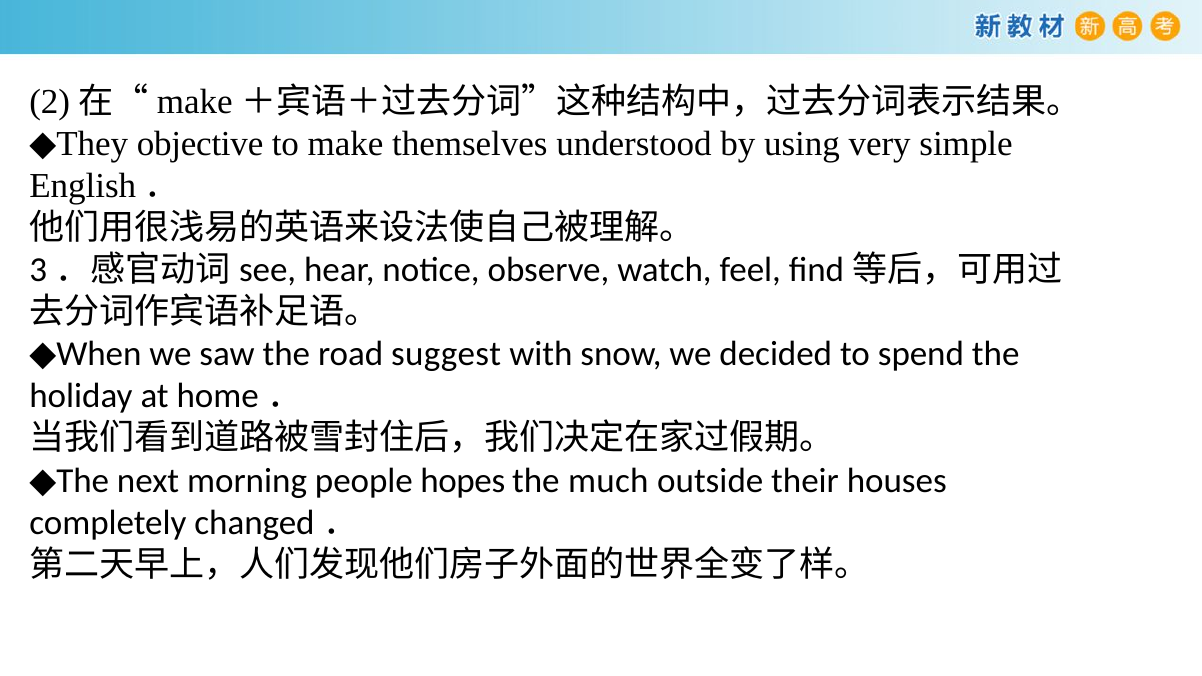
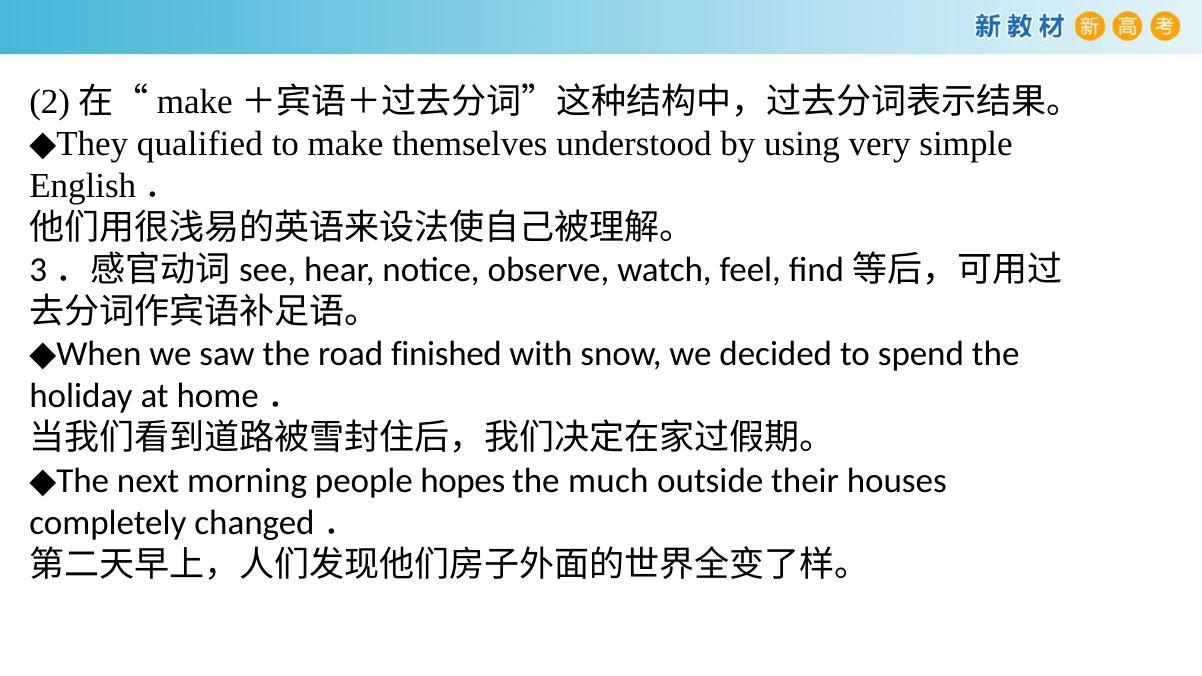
objective: objective -> qualified
suggest: suggest -> finished
